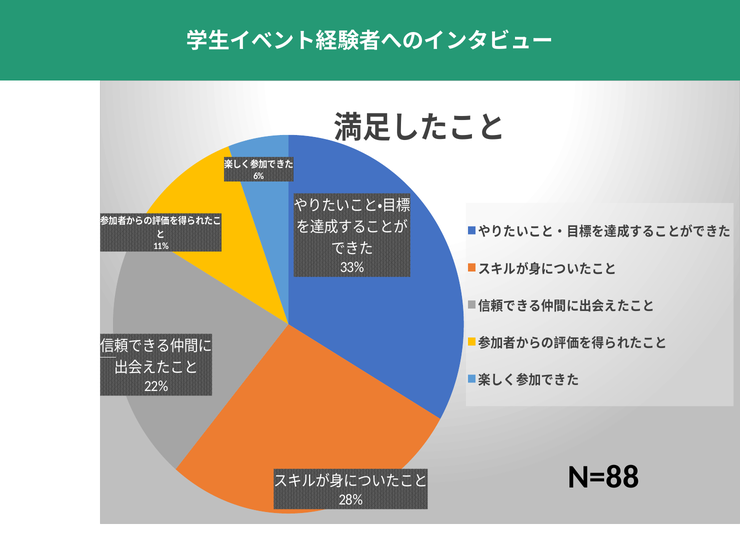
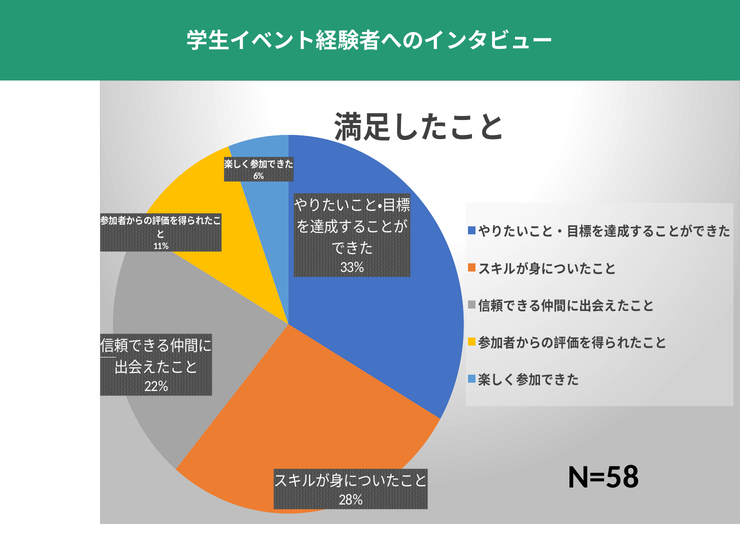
N=88: N=88 -> N=58
